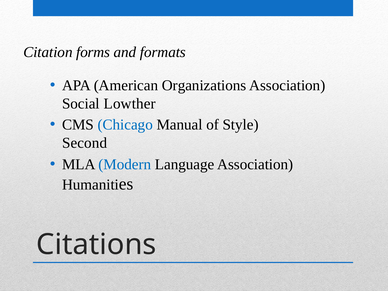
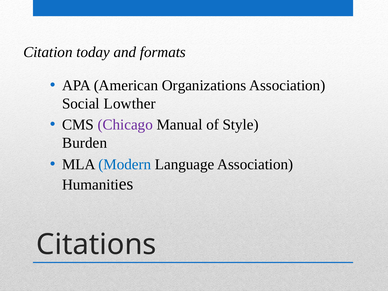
forms: forms -> today
Chicago colour: blue -> purple
Second: Second -> Burden
